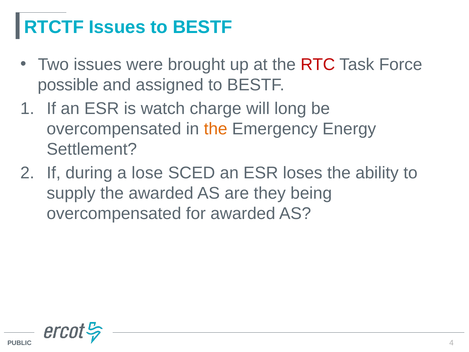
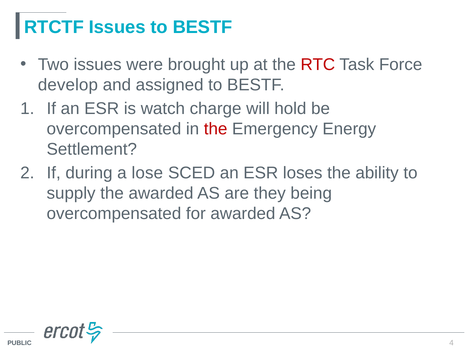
possible: possible -> develop
long: long -> hold
the at (216, 129) colour: orange -> red
